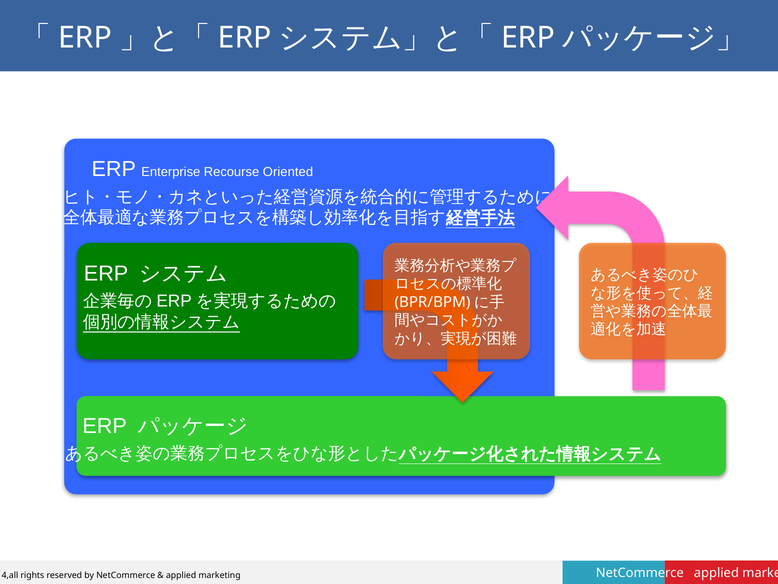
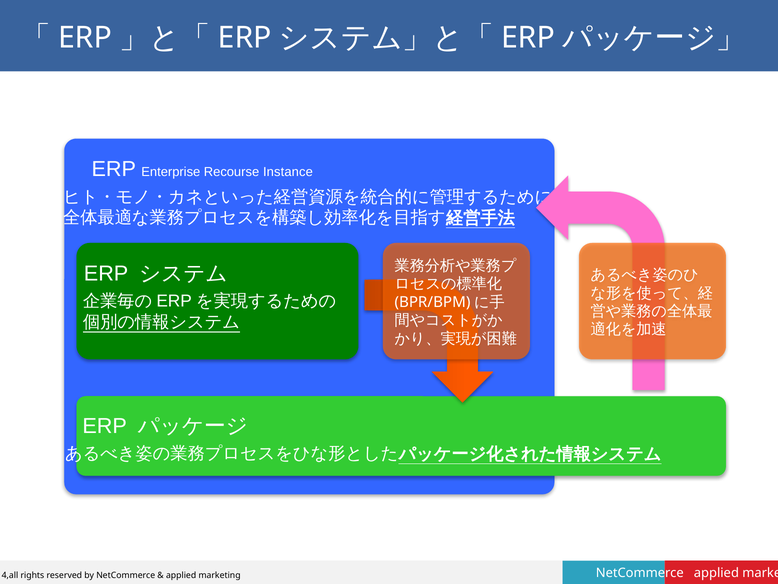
Oriented: Oriented -> Instance
